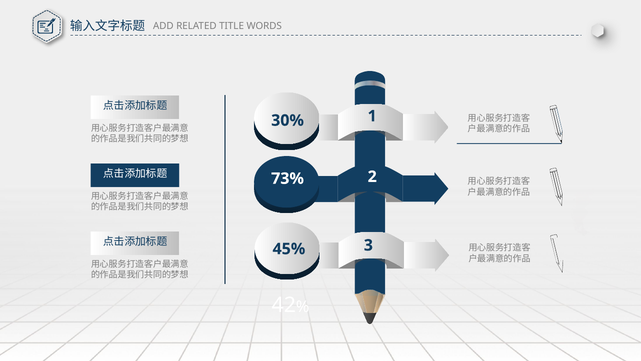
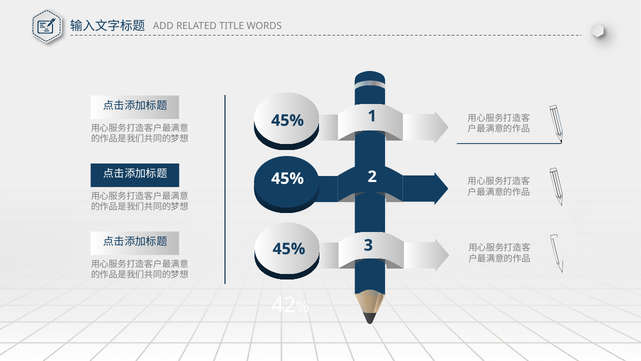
30% at (288, 120): 30% -> 45%
73% at (288, 178): 73% -> 45%
